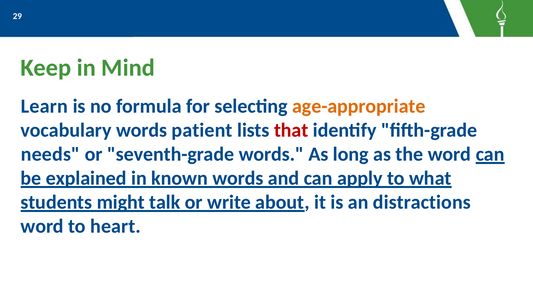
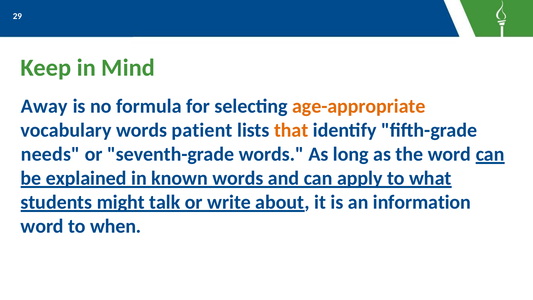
Learn: Learn -> Away
that colour: red -> orange
distractions: distractions -> information
heart: heart -> when
